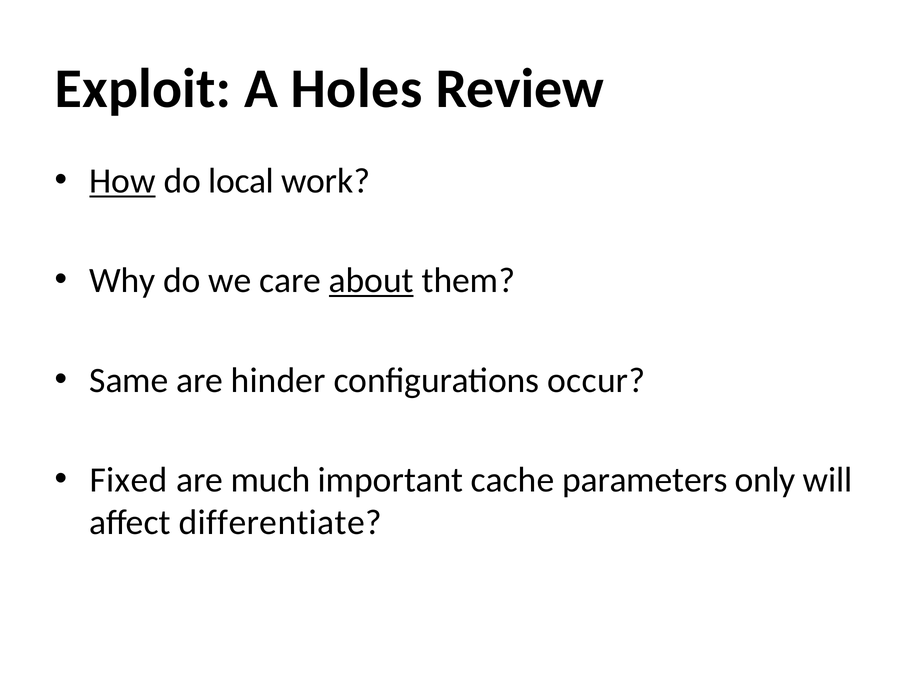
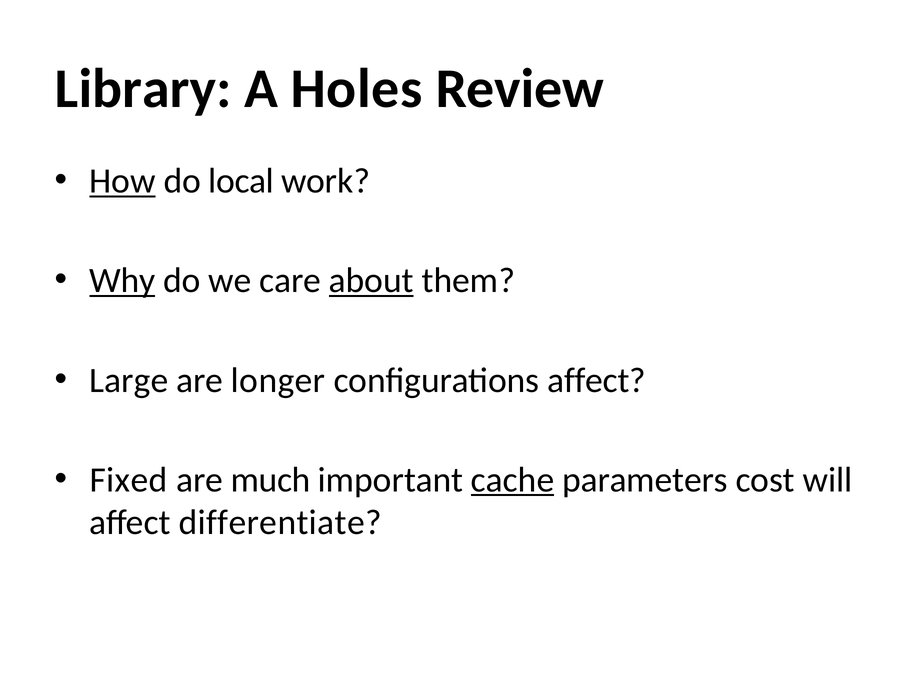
Exploit: Exploit -> Library
Why underline: none -> present
Same: Same -> Large
hinder: hinder -> longer
configurations occur: occur -> affect
cache underline: none -> present
only: only -> cost
